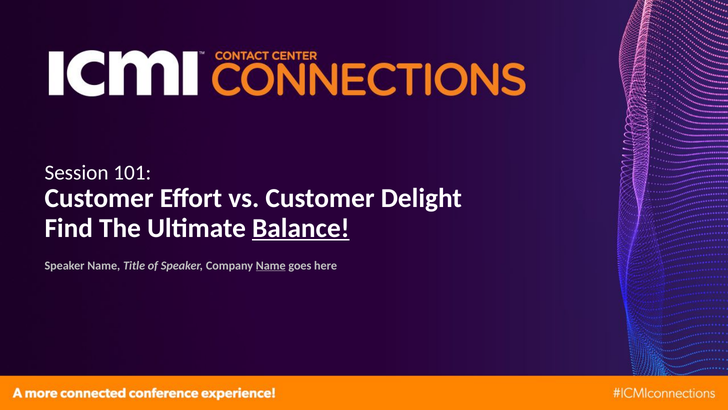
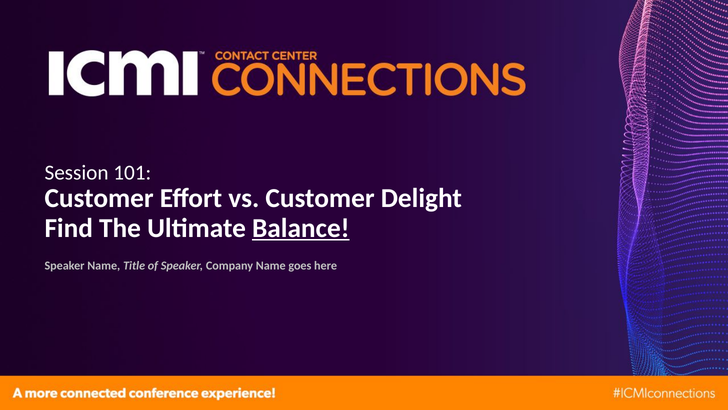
Name at (271, 265) underline: present -> none
